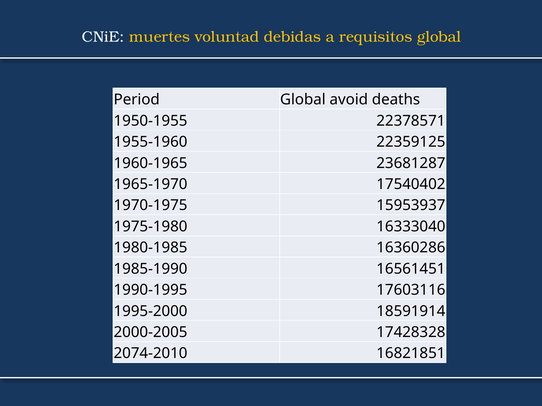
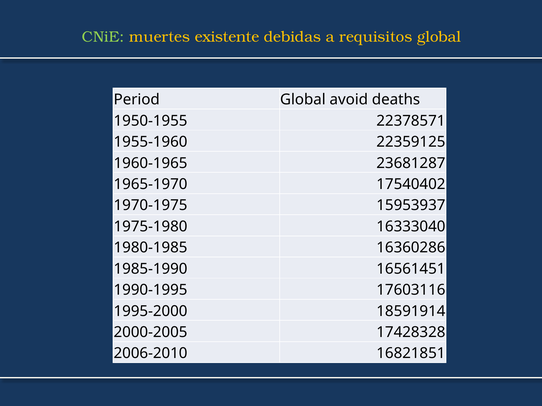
CNiE colour: white -> light green
voluntad: voluntad -> existente
2074-2010: 2074-2010 -> 2006-2010
